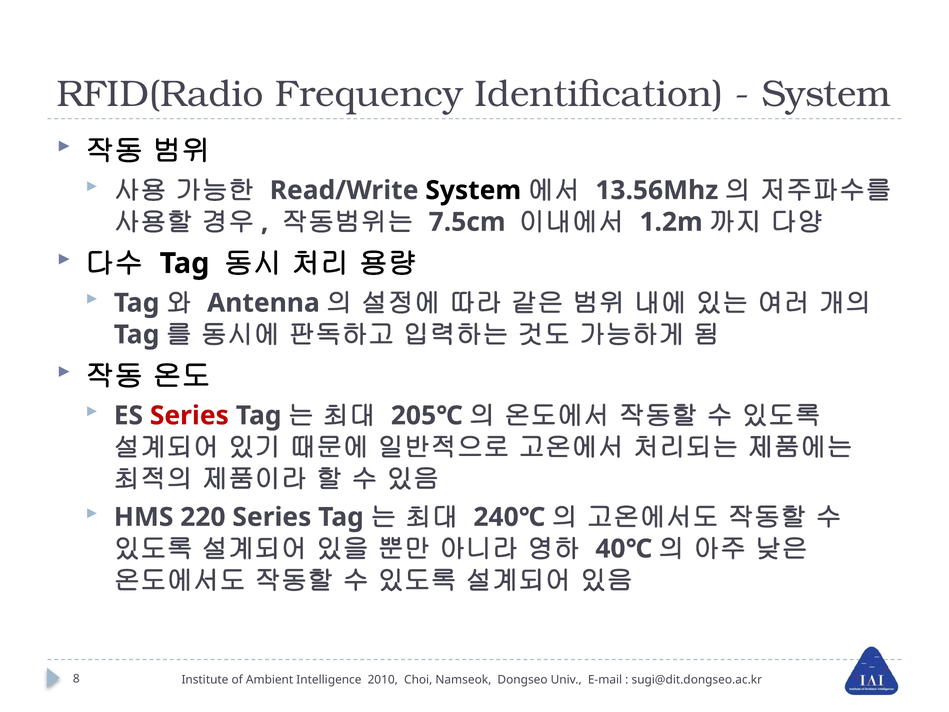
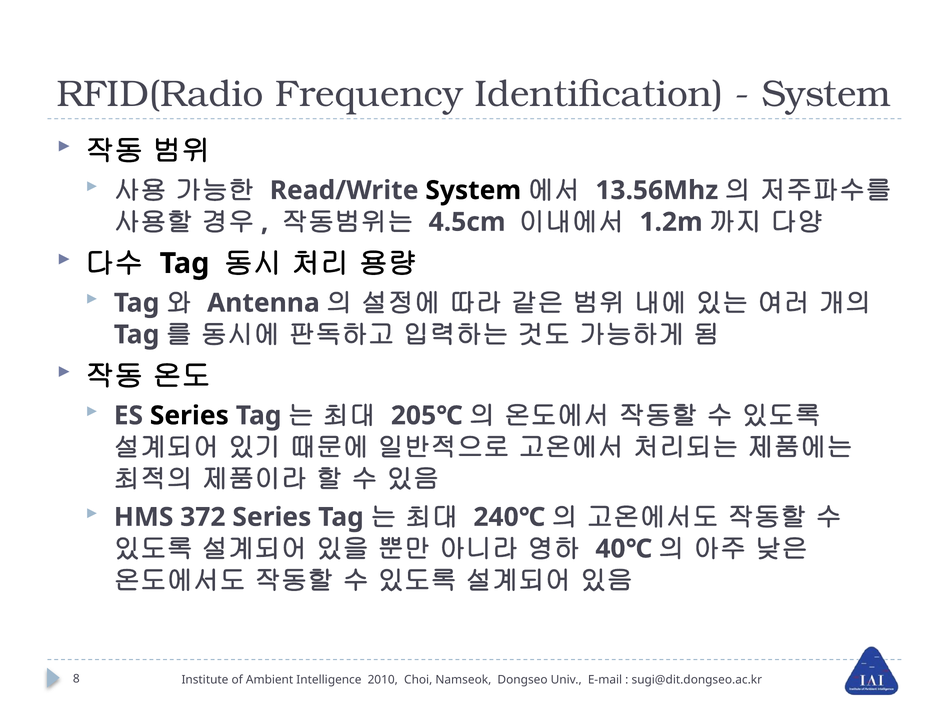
7.5cm: 7.5cm -> 4.5cm
Series at (189, 415) colour: red -> black
220: 220 -> 372
